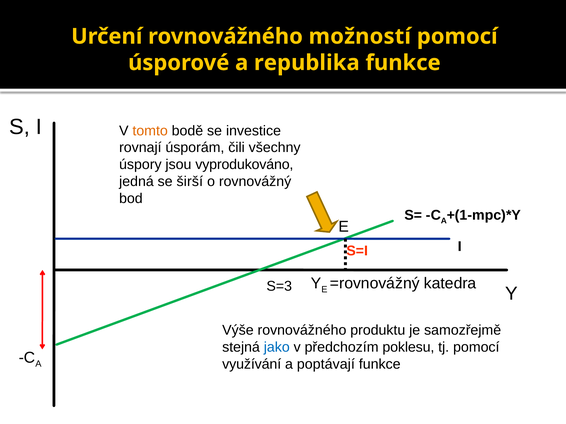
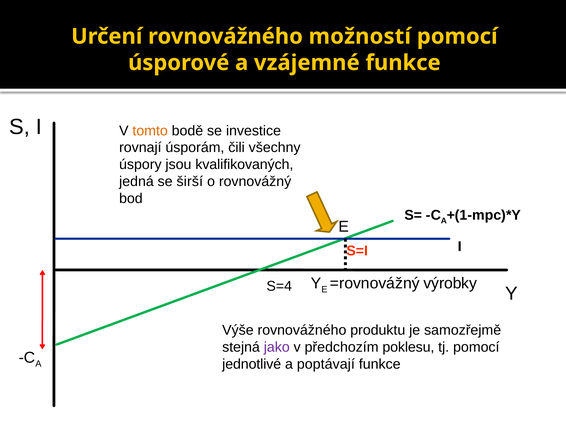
republika: republika -> vzájemné
vyprodukováno: vyprodukováno -> kvalifikovaných
katedra: katedra -> výrobky
S=3: S=3 -> S=4
jako colour: blue -> purple
využívání: využívání -> jednotlivé
